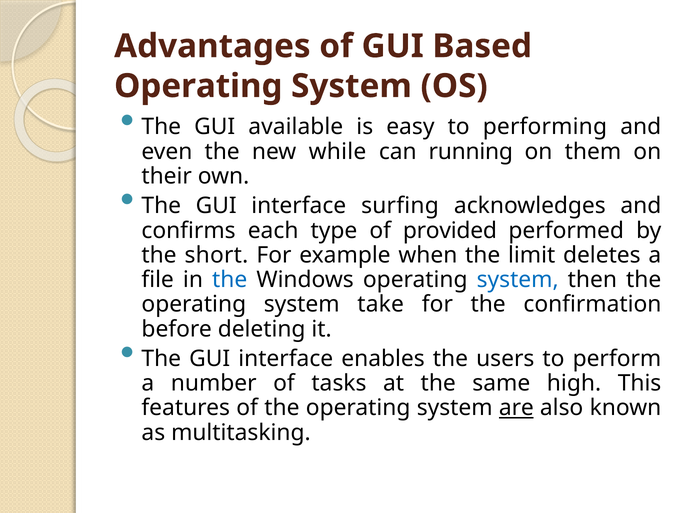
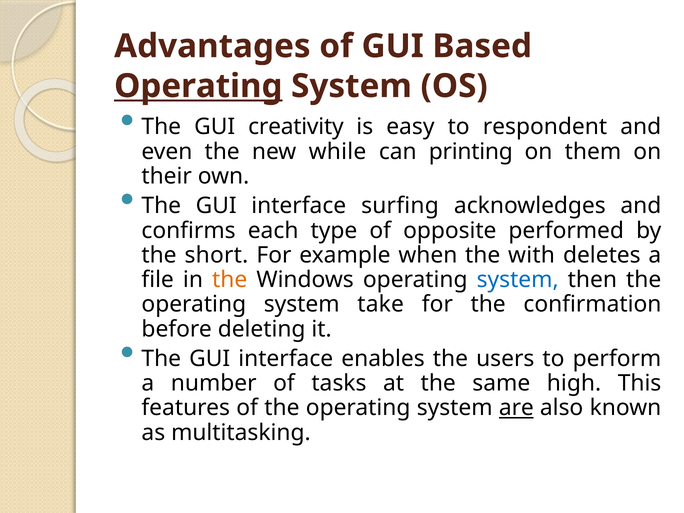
Operating at (198, 86) underline: none -> present
available: available -> creativity
performing: performing -> respondent
running: running -> printing
provided: provided -> opposite
limit: limit -> with
the at (230, 280) colour: blue -> orange
